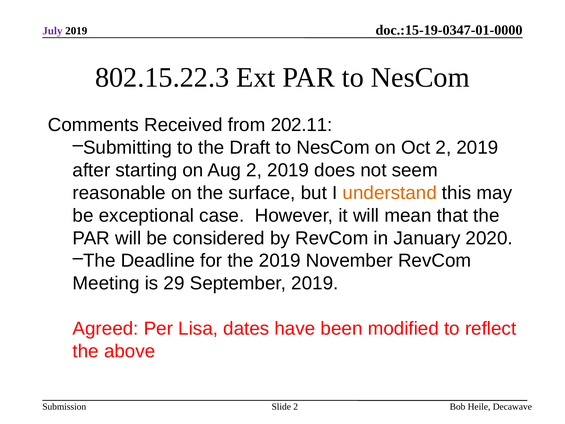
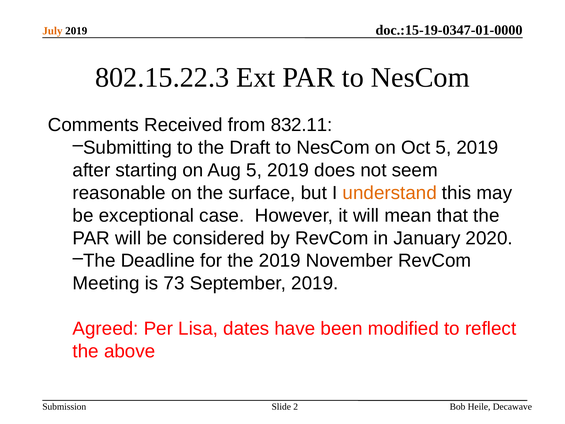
July colour: purple -> orange
202.11: 202.11 -> 832.11
Oct 2: 2 -> 5
Aug 2: 2 -> 5
29: 29 -> 73
